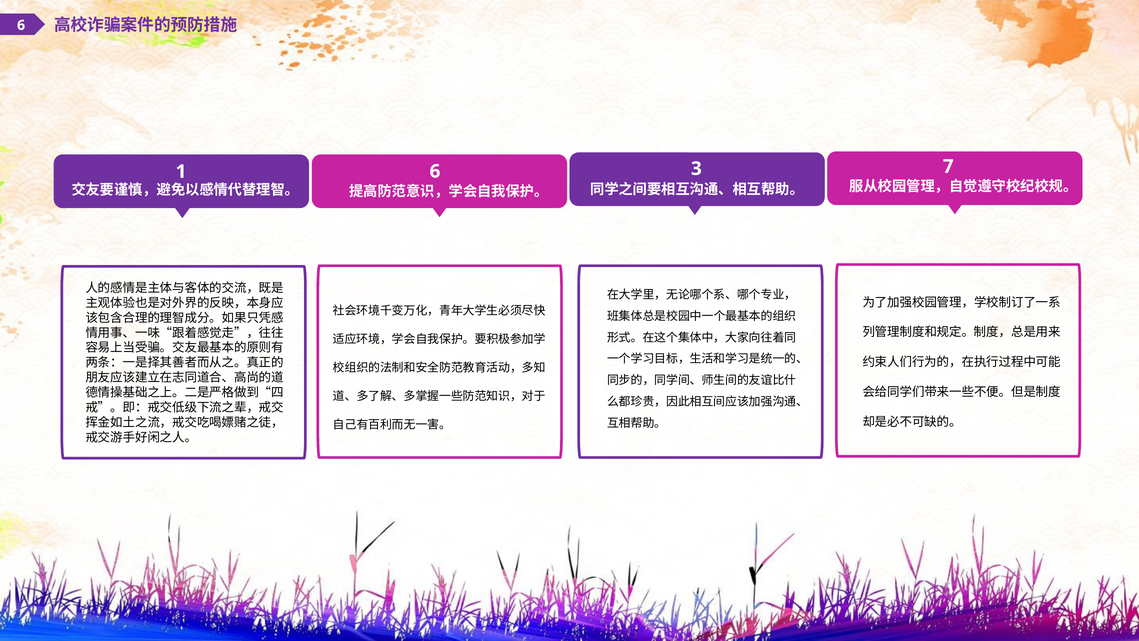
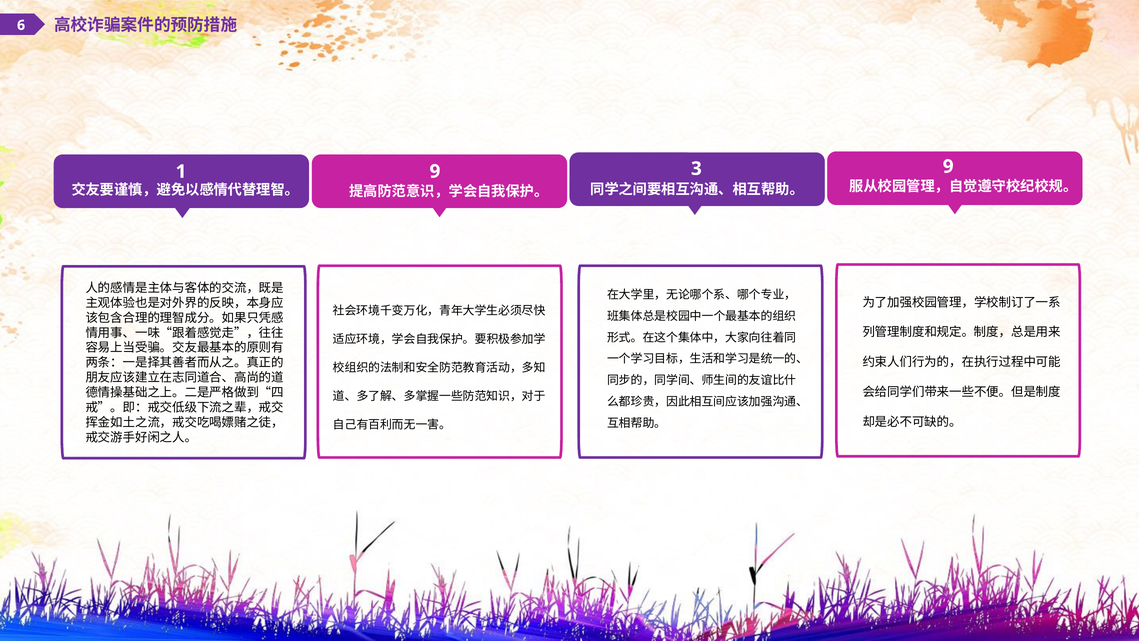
1 6: 6 -> 9
3 7: 7 -> 9
